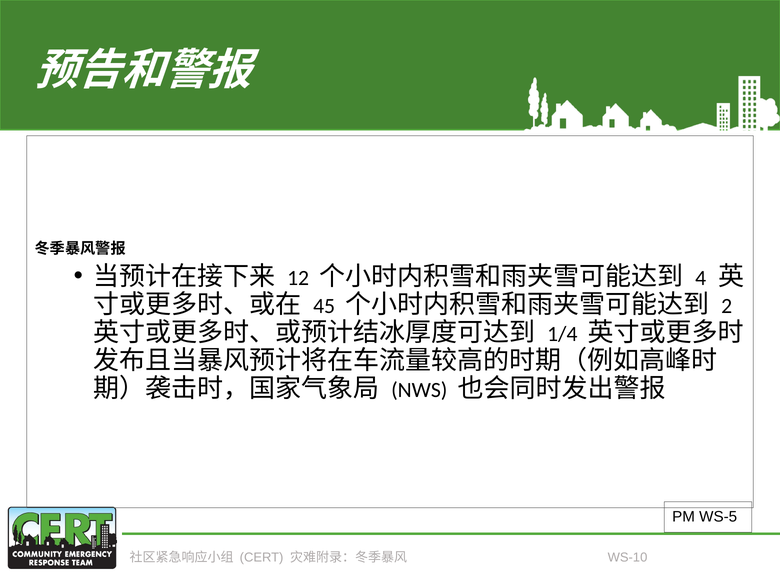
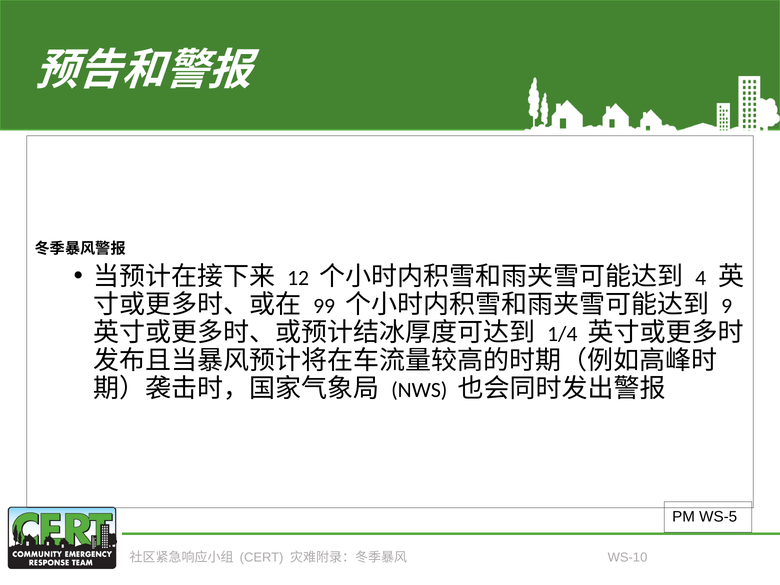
45: 45 -> 99
2: 2 -> 9
